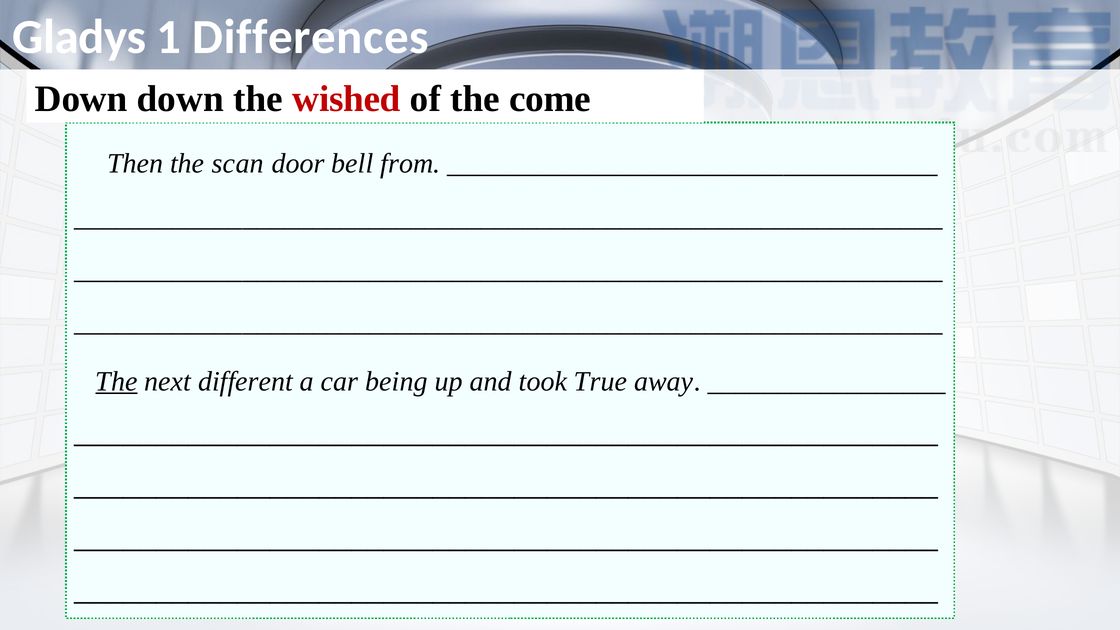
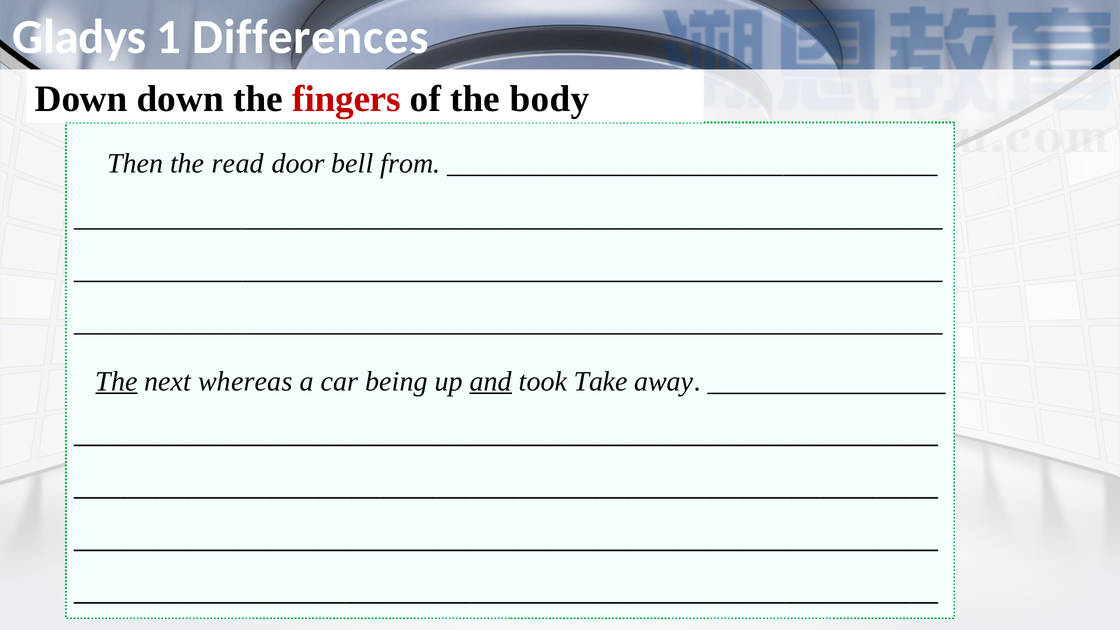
wished: wished -> fingers
come: come -> body
scan: scan -> read
different: different -> whereas
and underline: none -> present
True: True -> Take
